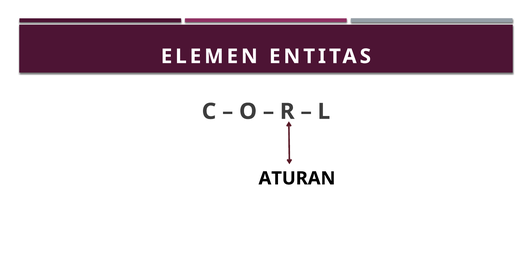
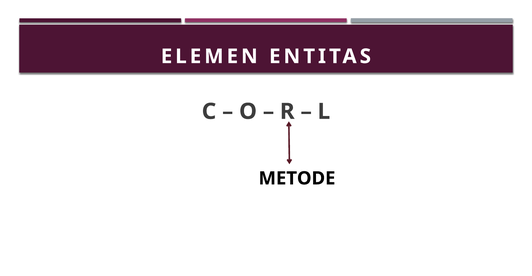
ATURAN: ATURAN -> METODE
